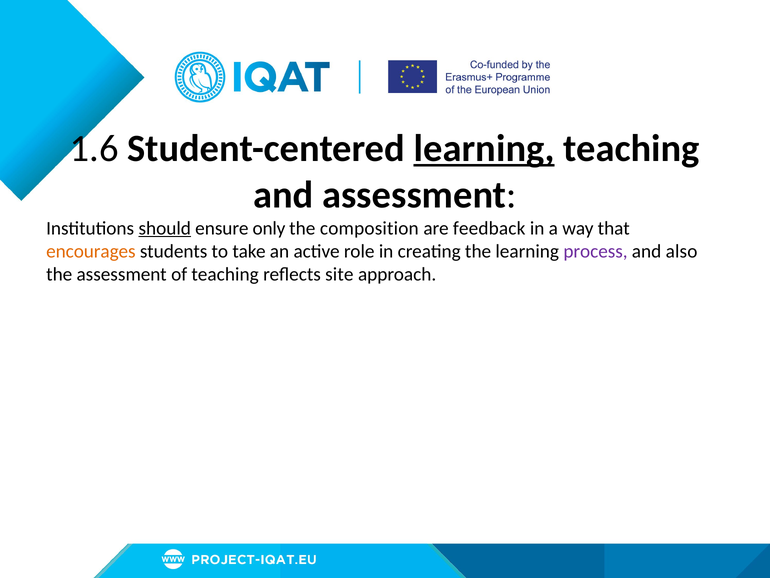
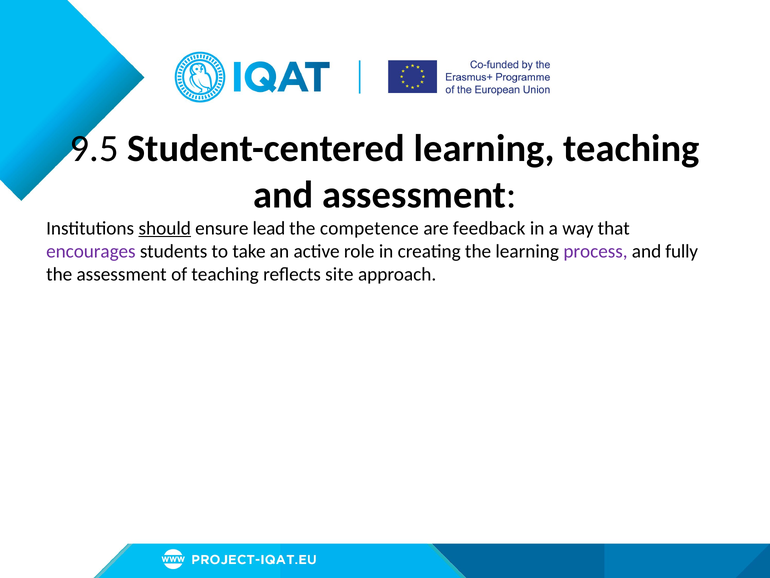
1.6: 1.6 -> 9.5
learning at (484, 149) underline: present -> none
only: only -> lead
composition: composition -> competence
encourages colour: orange -> purple
also: also -> fully
